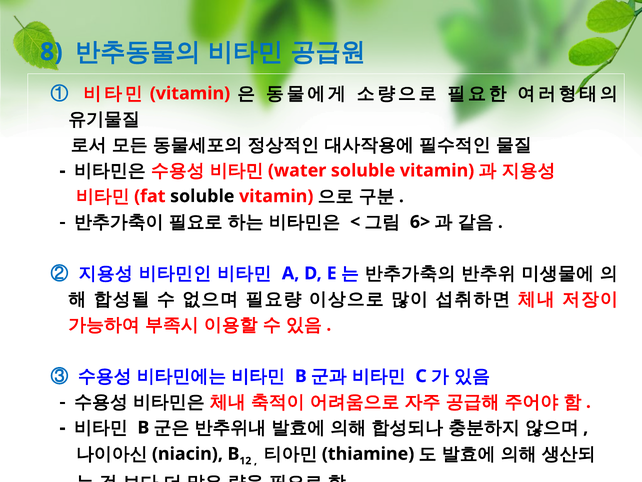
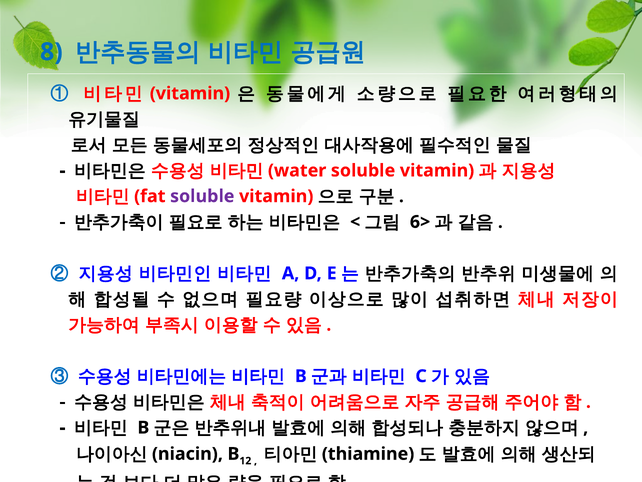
soluble at (202, 196) colour: black -> purple
